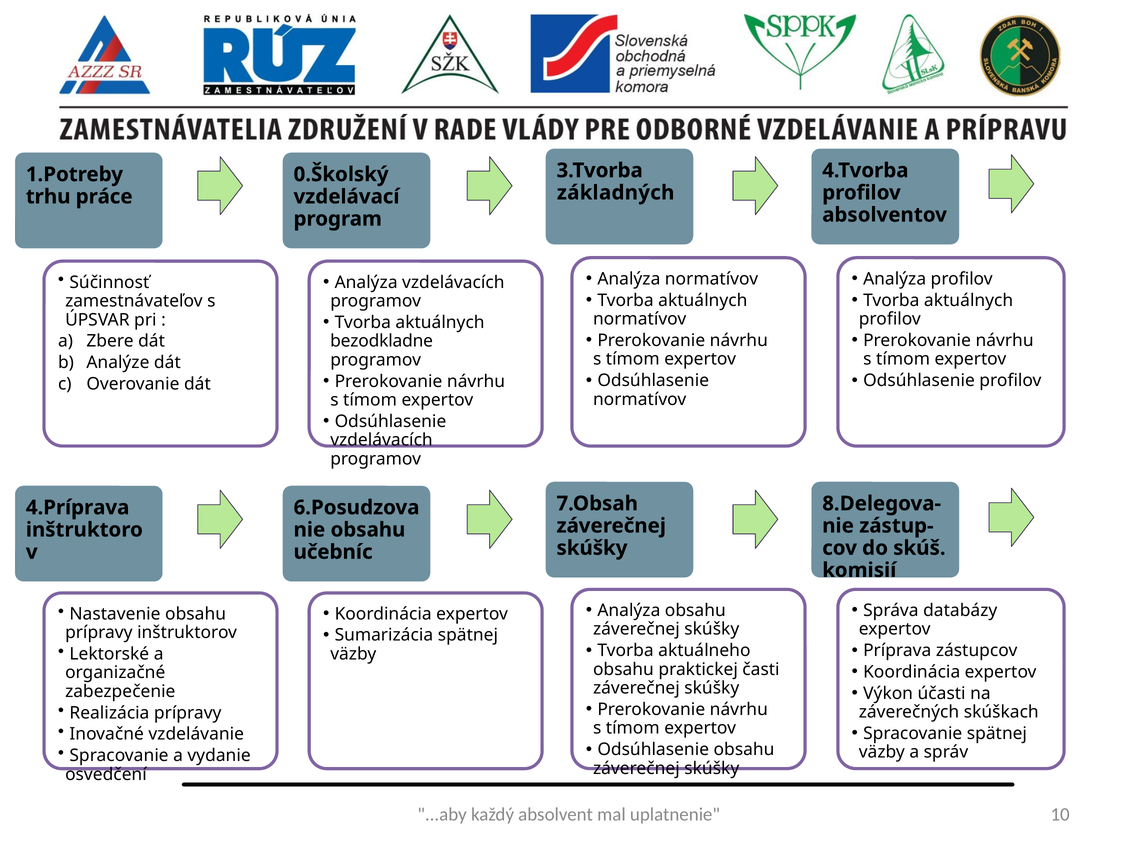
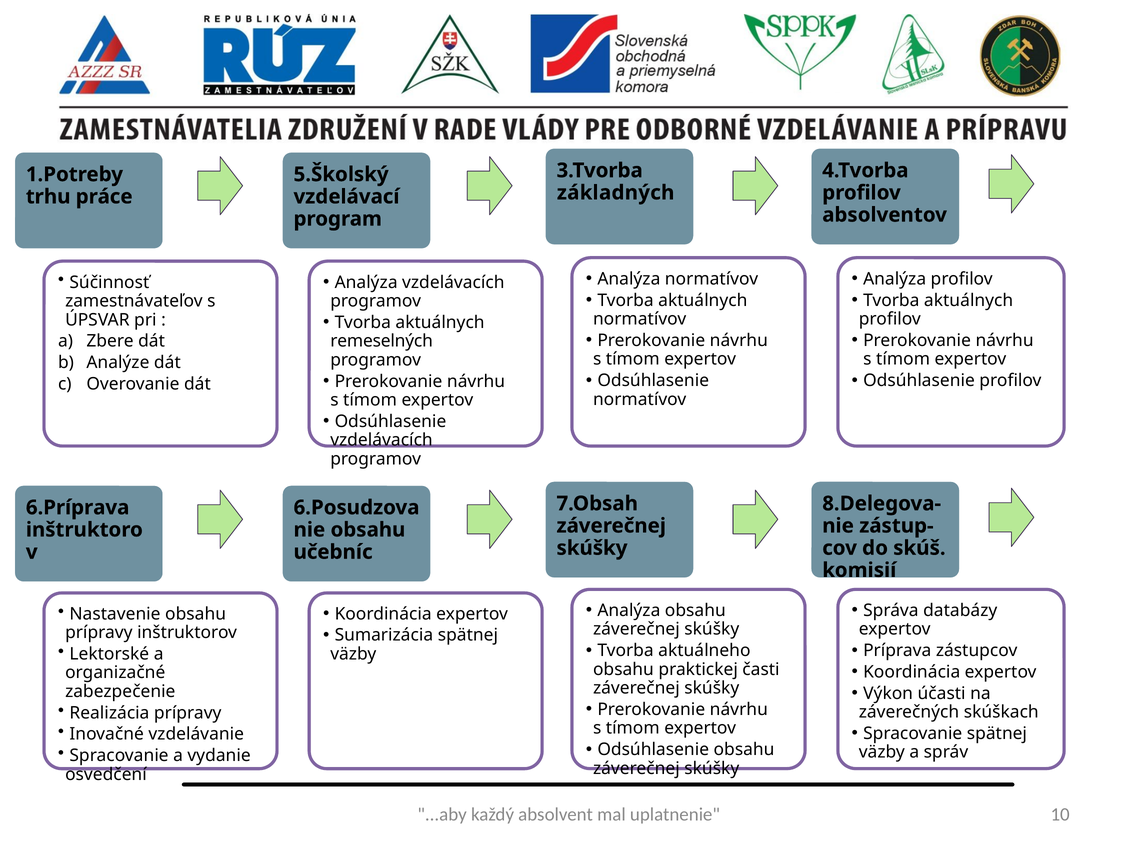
0.Školský: 0.Školský -> 5.Školský
bezodkladne: bezodkladne -> remeselných
4.Príprava: 4.Príprava -> 6.Príprava
